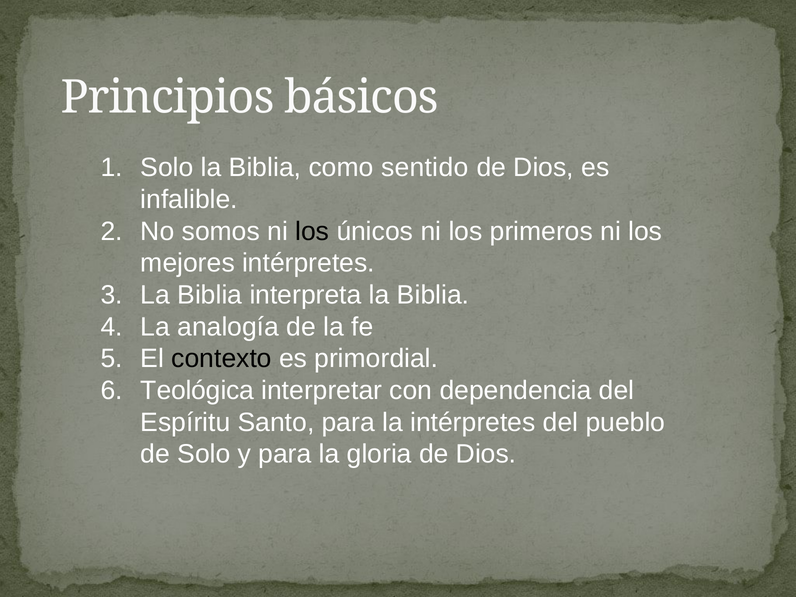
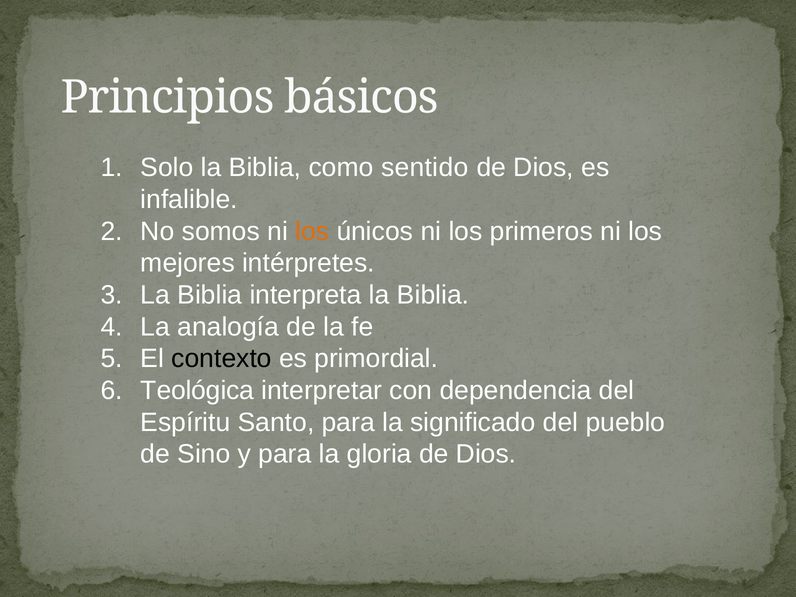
los at (312, 231) colour: black -> orange
la intérpretes: intérpretes -> significado
de Solo: Solo -> Sino
